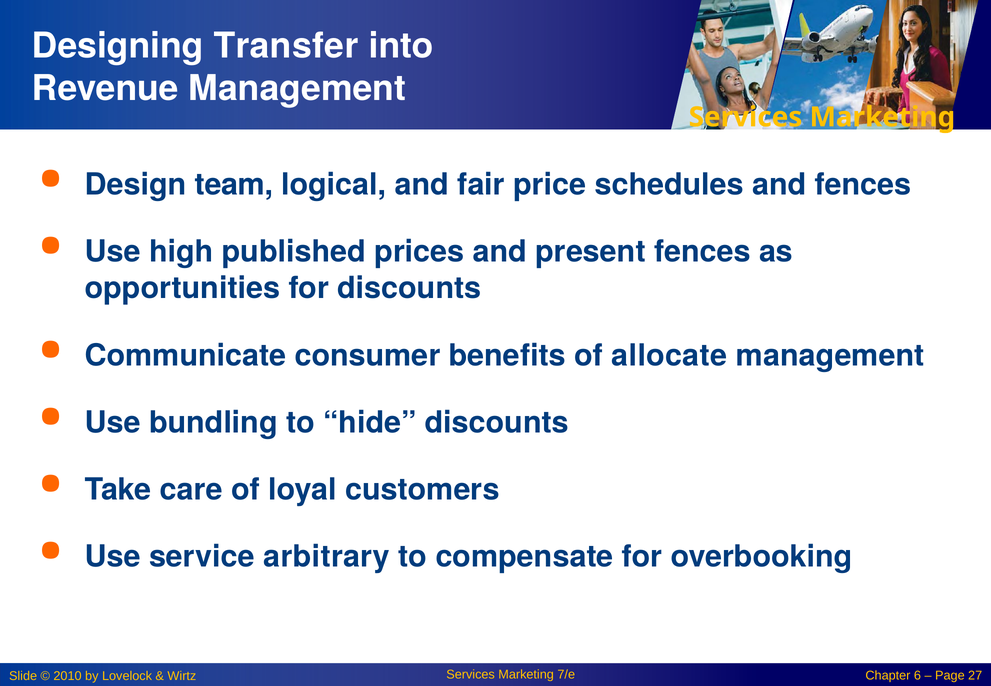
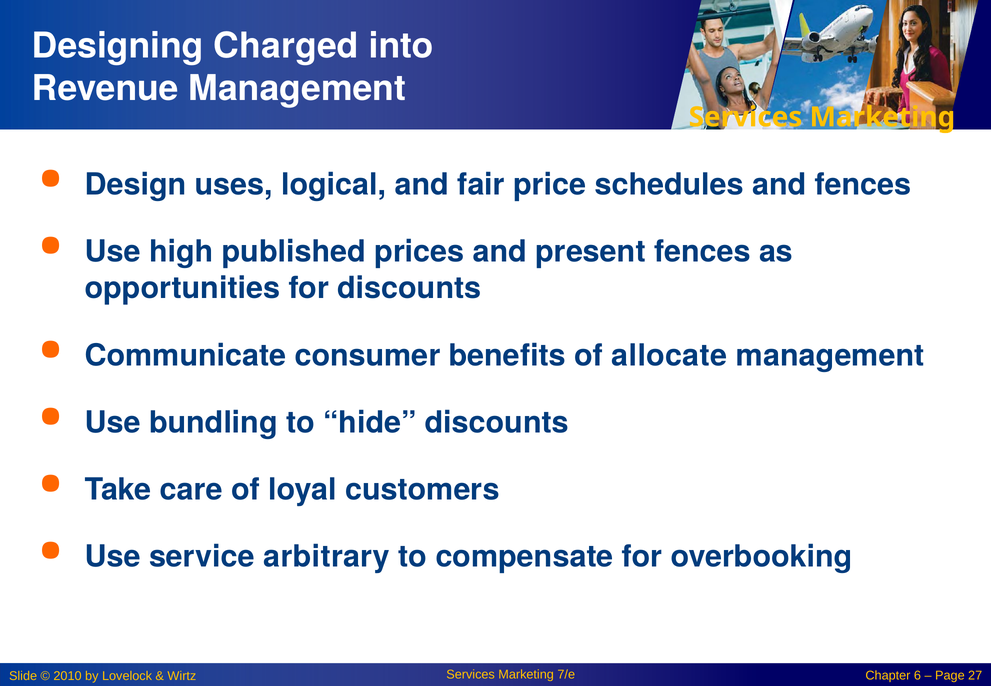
Transfer: Transfer -> Charged
team: team -> uses
